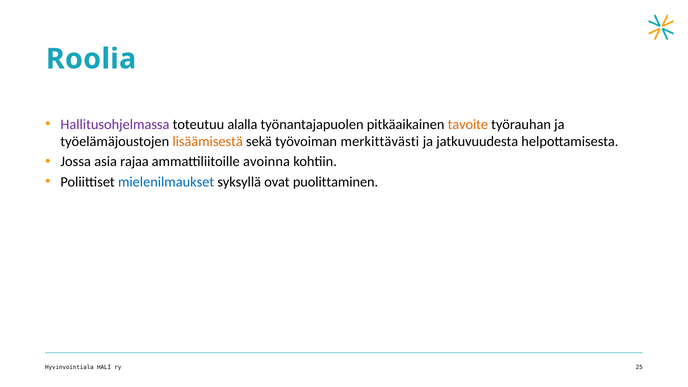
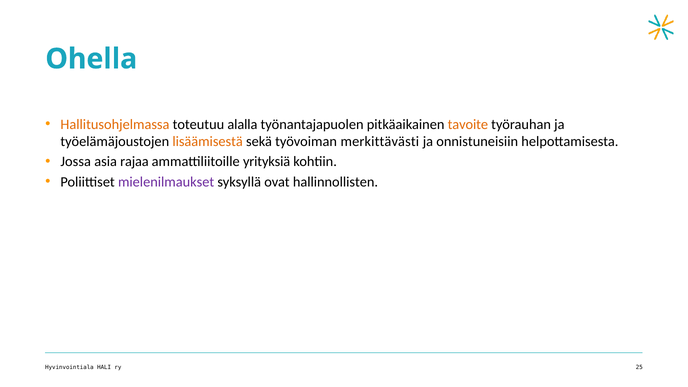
Roolia: Roolia -> Ohella
Hallitusohjelmassa colour: purple -> orange
jatkuvuudesta: jatkuvuudesta -> onnistuneisiin
avoinna: avoinna -> yrityksiä
mielenilmaukset colour: blue -> purple
puolittaminen: puolittaminen -> hallinnollisten
